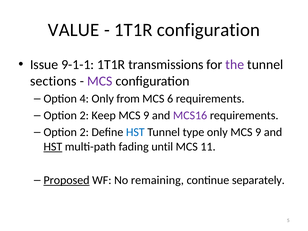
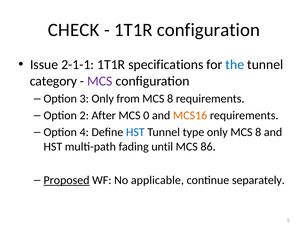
VALUE: VALUE -> CHECK
9-1-1: 9-1-1 -> 2-1-1
transmissions: transmissions -> specifications
the colour: purple -> blue
sections: sections -> category
4: 4 -> 3
6 at (170, 99): 6 -> 8
Keep: Keep -> After
9 at (146, 116): 9 -> 0
MCS16 colour: purple -> orange
2 at (84, 132): 2 -> 4
only MCS 9: 9 -> 8
HST at (53, 147) underline: present -> none
11: 11 -> 86
remaining: remaining -> applicable
